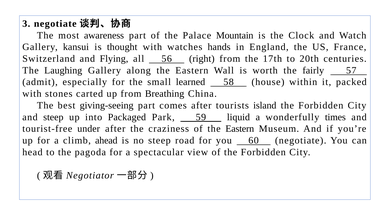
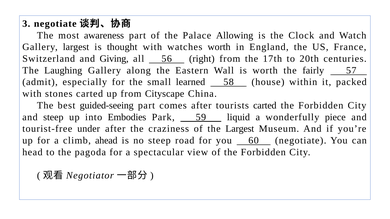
Mountain: Mountain -> Allowing
Gallery kansui: kansui -> largest
watches hands: hands -> worth
Flying: Flying -> Giving
Breathing: Breathing -> Cityscape
giving-seeing: giving-seeing -> guided-seeing
tourists island: island -> carted
Packaged: Packaged -> Embodies
times: times -> piece
of the Eastern: Eastern -> Largest
